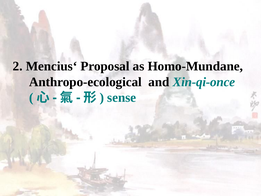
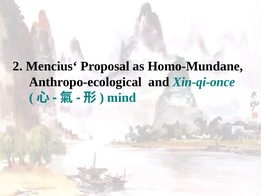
sense: sense -> mind
